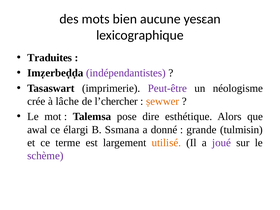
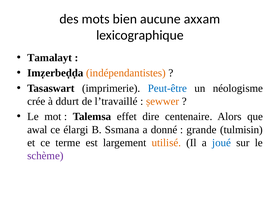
yesɛan: yesɛan -> axxam
Traduites: Traduites -> Tamalayt
indépendantistes colour: purple -> orange
Peut-être colour: purple -> blue
lâche: lâche -> ddurt
l’chercher: l’chercher -> l’travaillé
pose: pose -> effet
esthétique: esthétique -> centenaire
joué colour: purple -> blue
